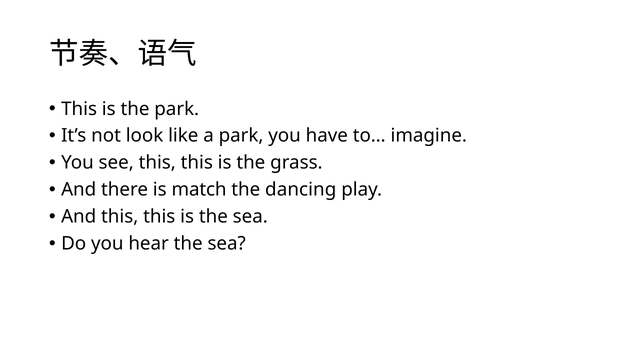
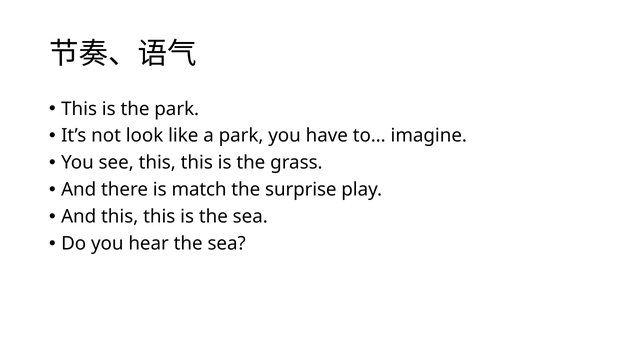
dancing: dancing -> surprise
